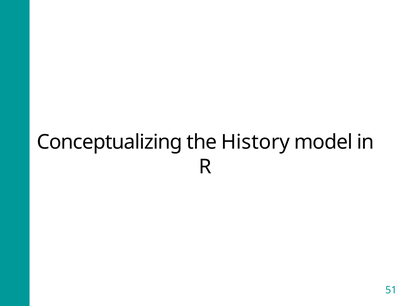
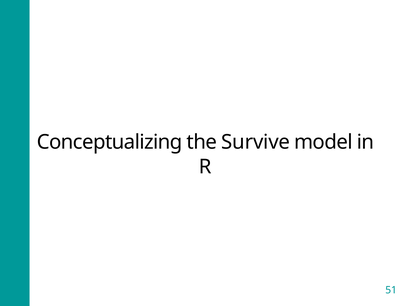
History: History -> Survive
